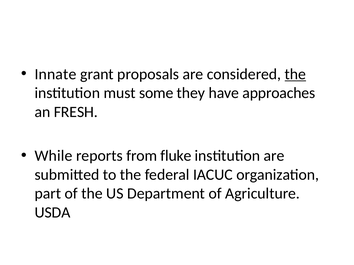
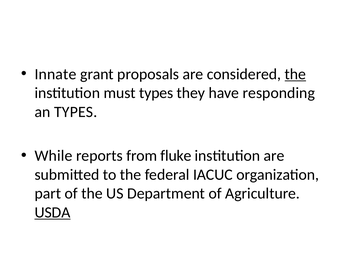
must some: some -> types
approaches: approaches -> responding
an FRESH: FRESH -> TYPES
USDA underline: none -> present
